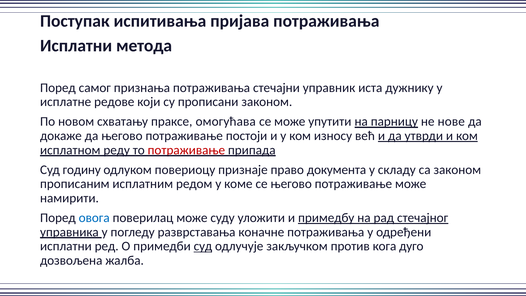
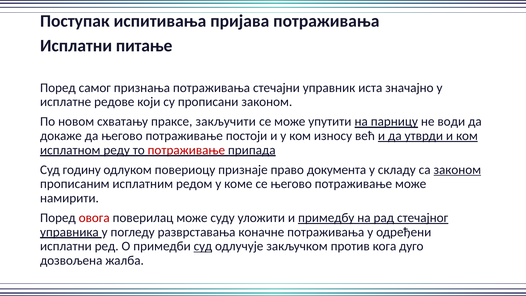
метода: метода -> питање
дужнику: дужнику -> значајно
омогућава: омогућава -> закључити
нове: нове -> води
законом at (457, 170) underline: none -> present
овога colour: blue -> red
